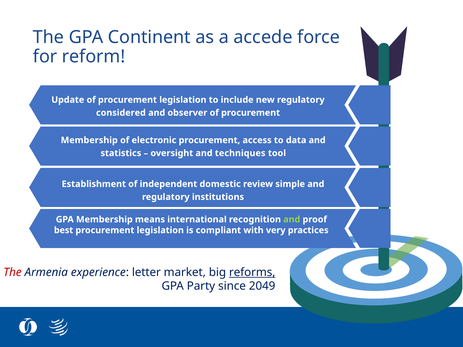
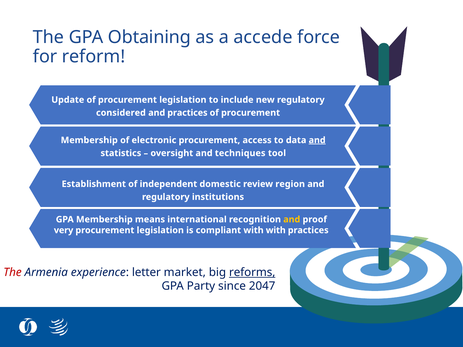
Continent: Continent -> Obtaining
and observer: observer -> practices
and at (317, 140) underline: none -> present
simple: simple -> region
and at (292, 220) colour: light green -> yellow
best: best -> very
with very: very -> with
2049: 2049 -> 2047
